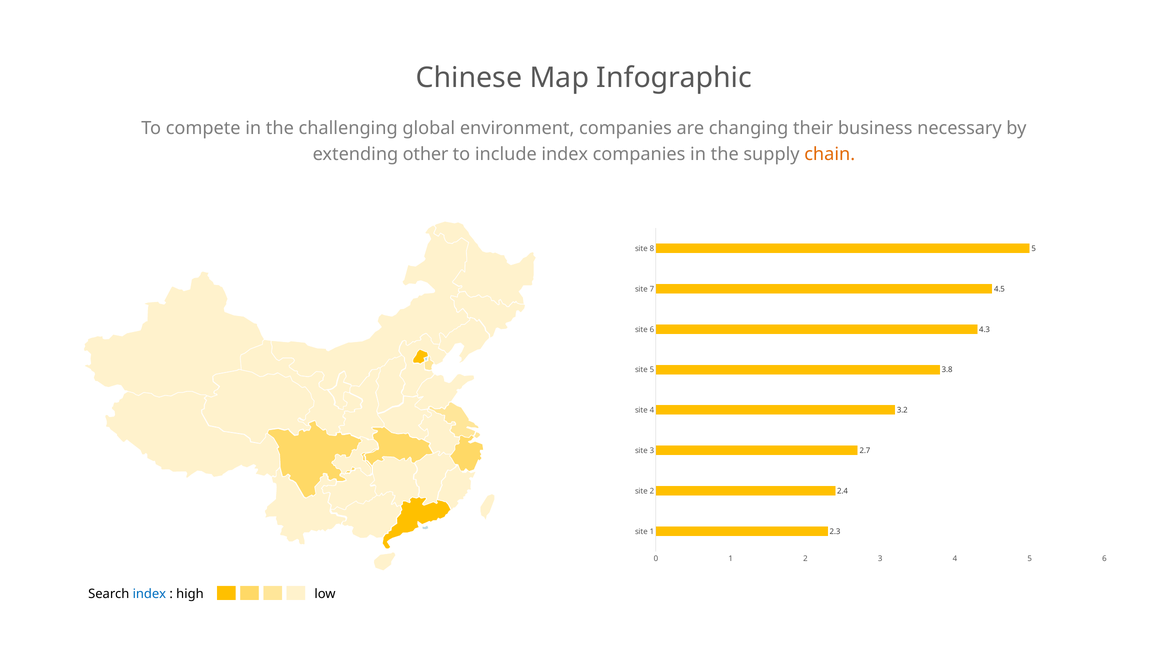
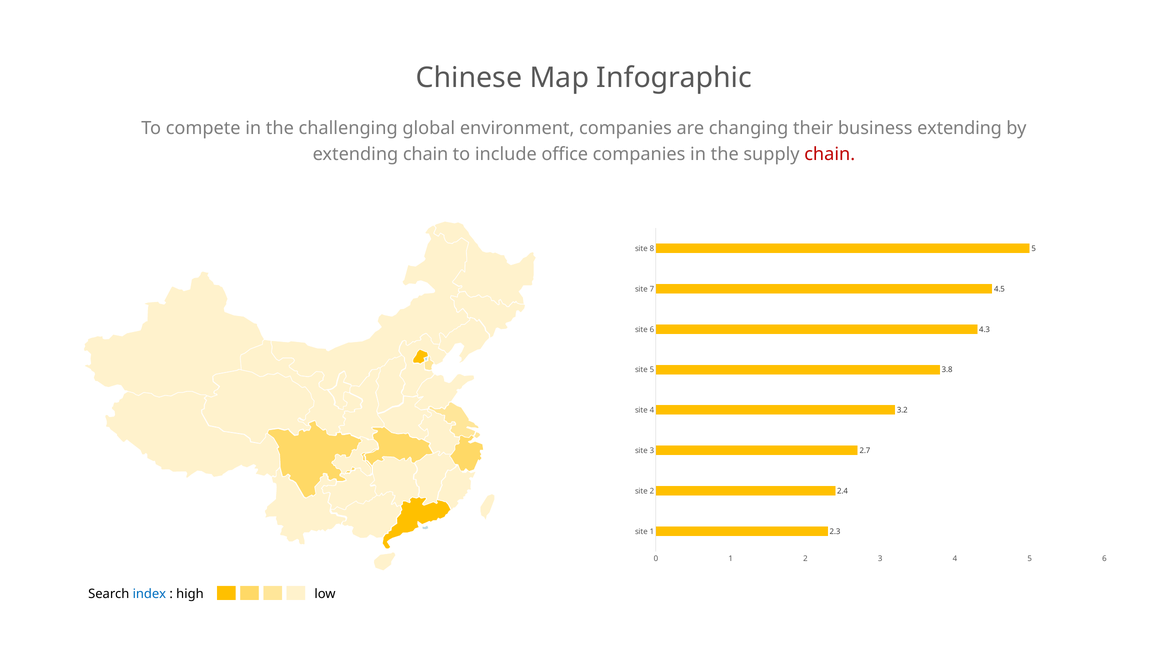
business necessary: necessary -> extending
extending other: other -> chain
include index: index -> office
chain at (830, 154) colour: orange -> red
